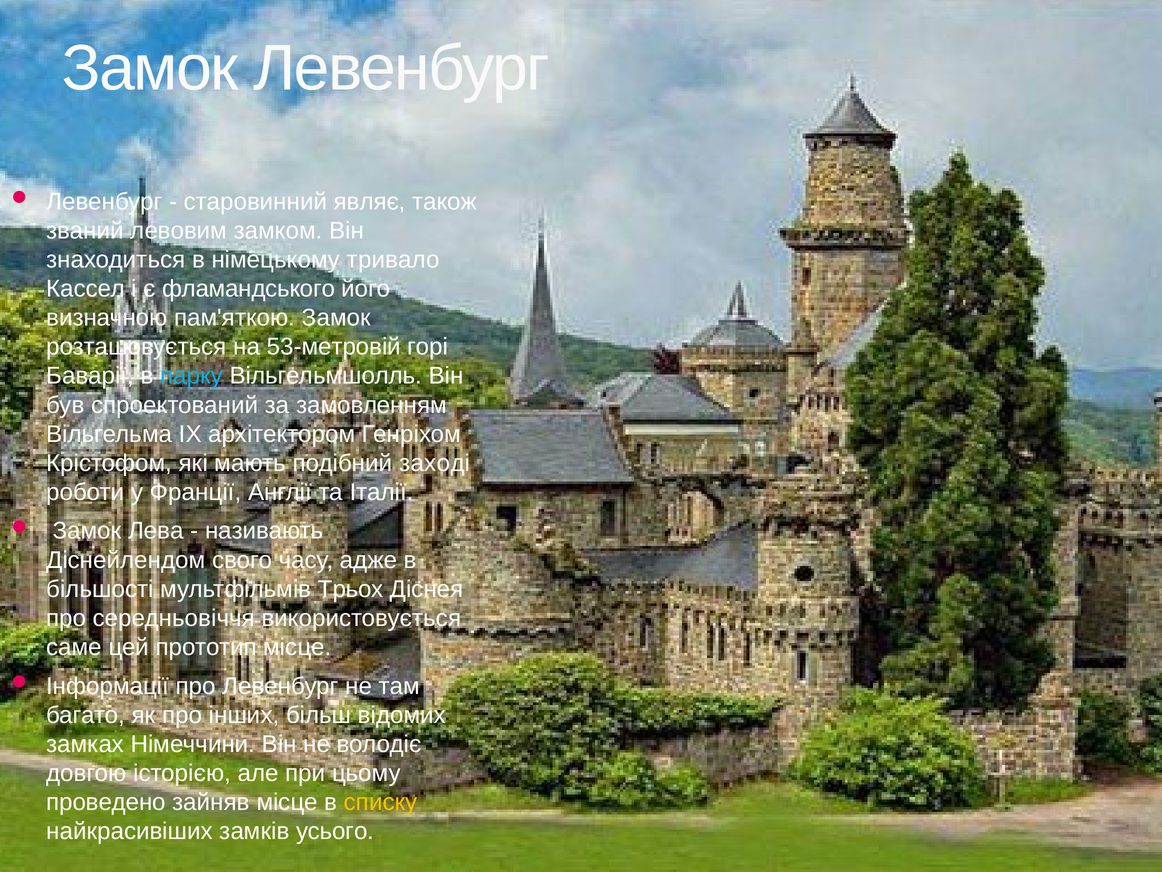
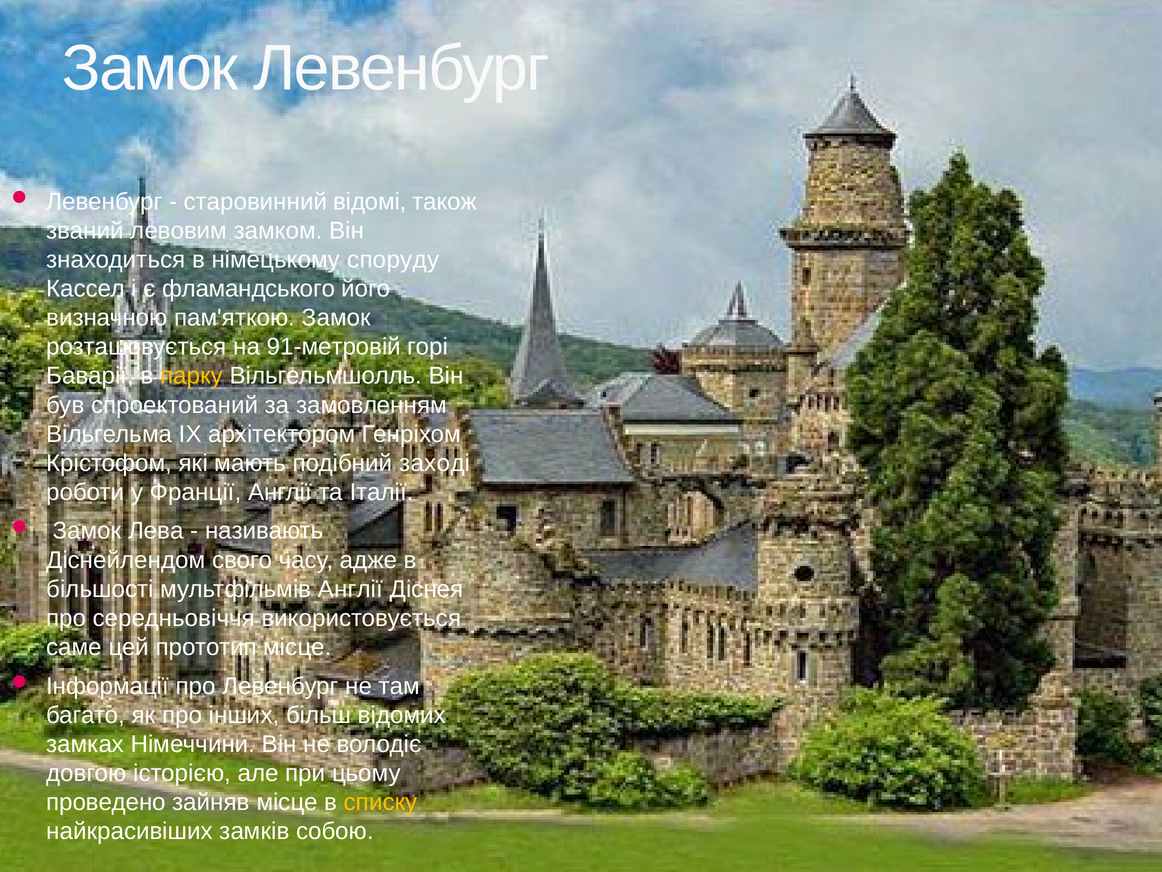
являє: являє -> відомі
тривало: тривало -> споруду
53-метровій: 53-метровій -> 91-метровій
парку colour: light blue -> yellow
мультфільмів Трьох: Трьох -> Англії
усього: усього -> собою
